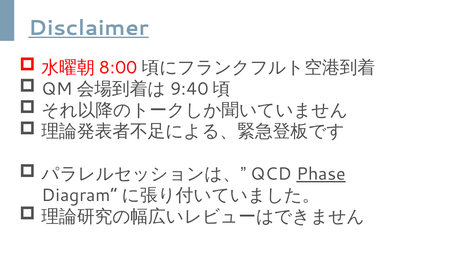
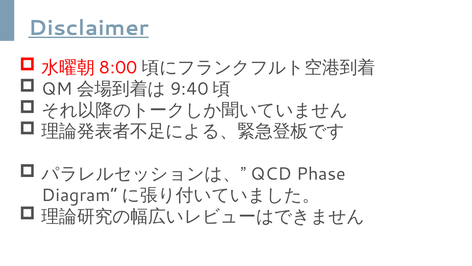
Phase underline: present -> none
